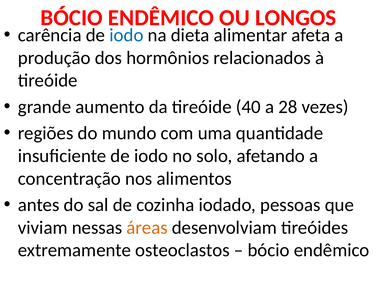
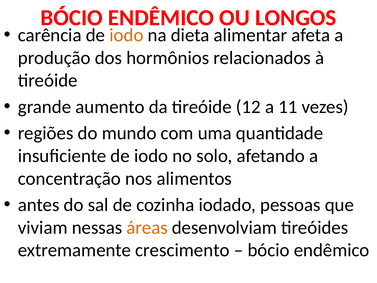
iodo at (126, 35) colour: blue -> orange
40: 40 -> 12
28: 28 -> 11
osteoclastos: osteoclastos -> crescimento
